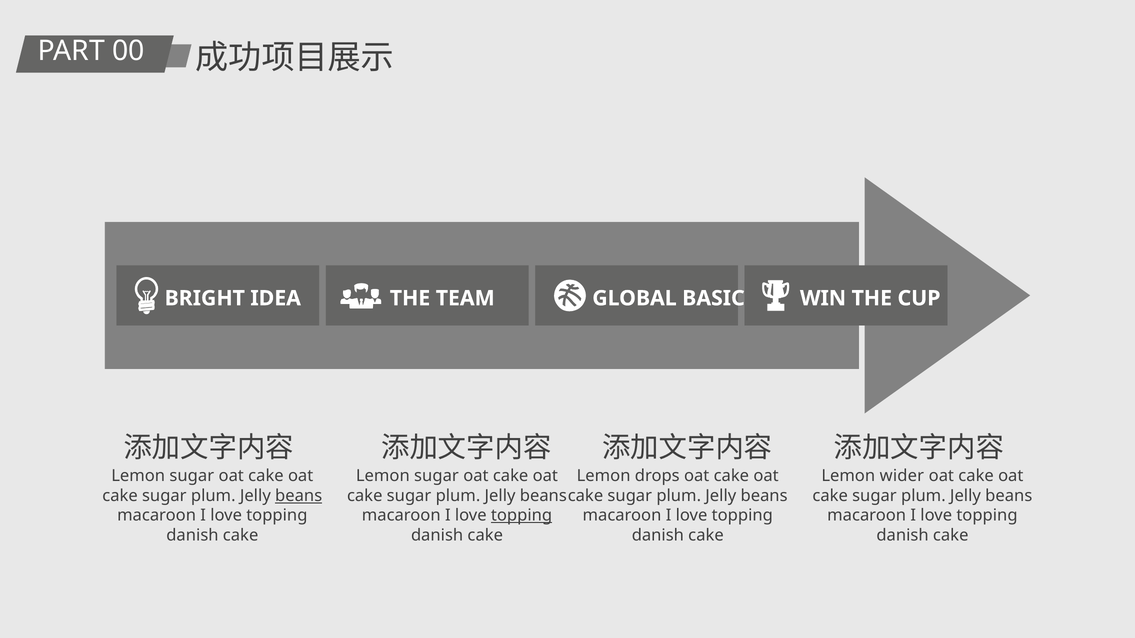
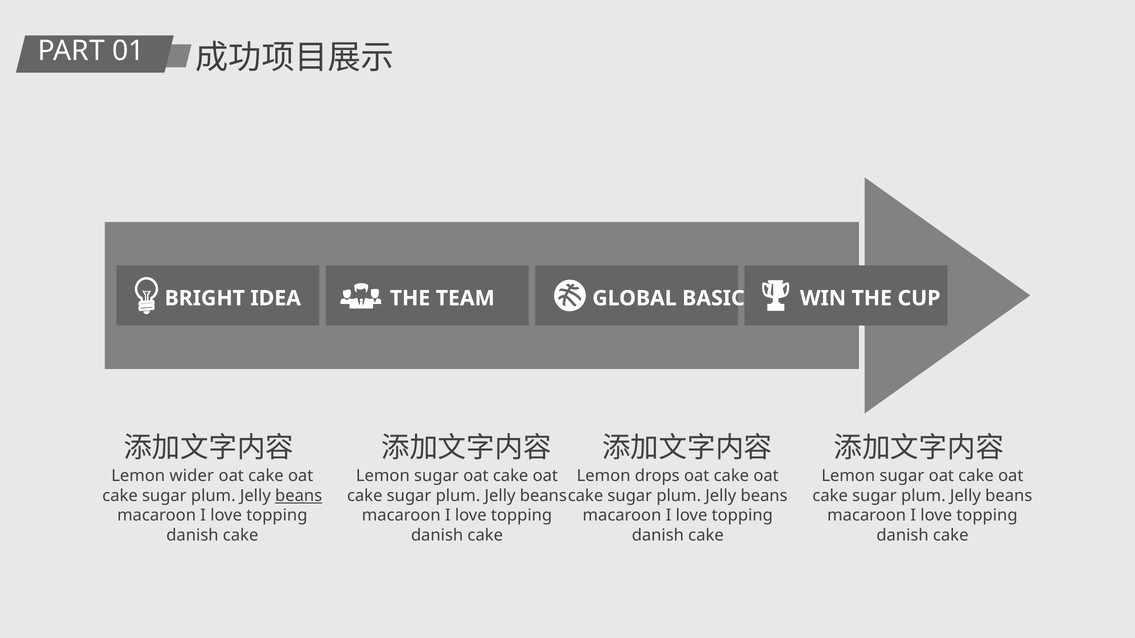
00: 00 -> 01
sugar at (192, 476): sugar -> wider
wider at (902, 476): wider -> sugar
topping at (522, 516) underline: present -> none
